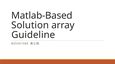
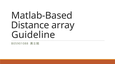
Solution: Solution -> Distance
